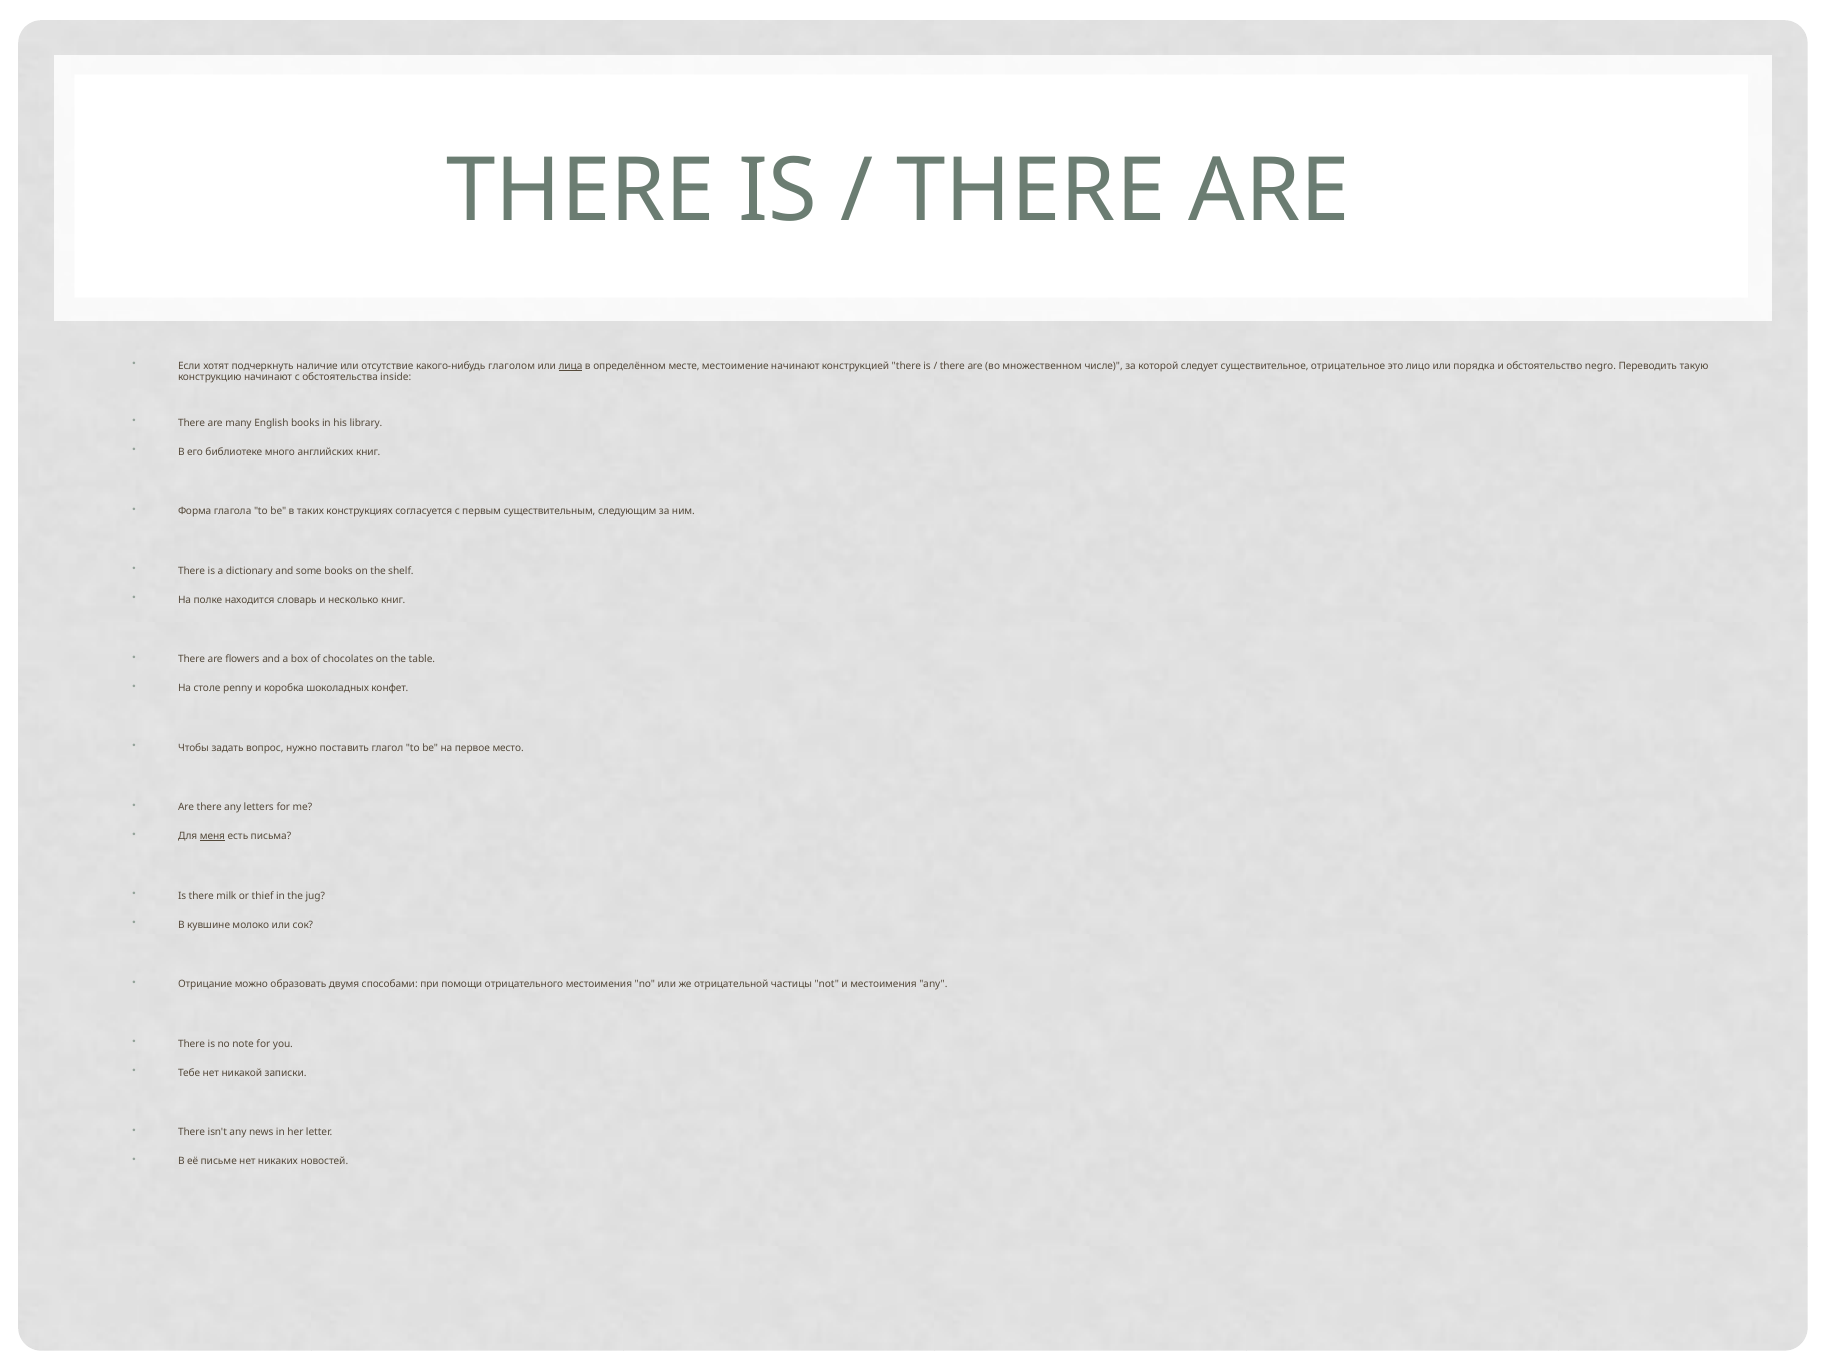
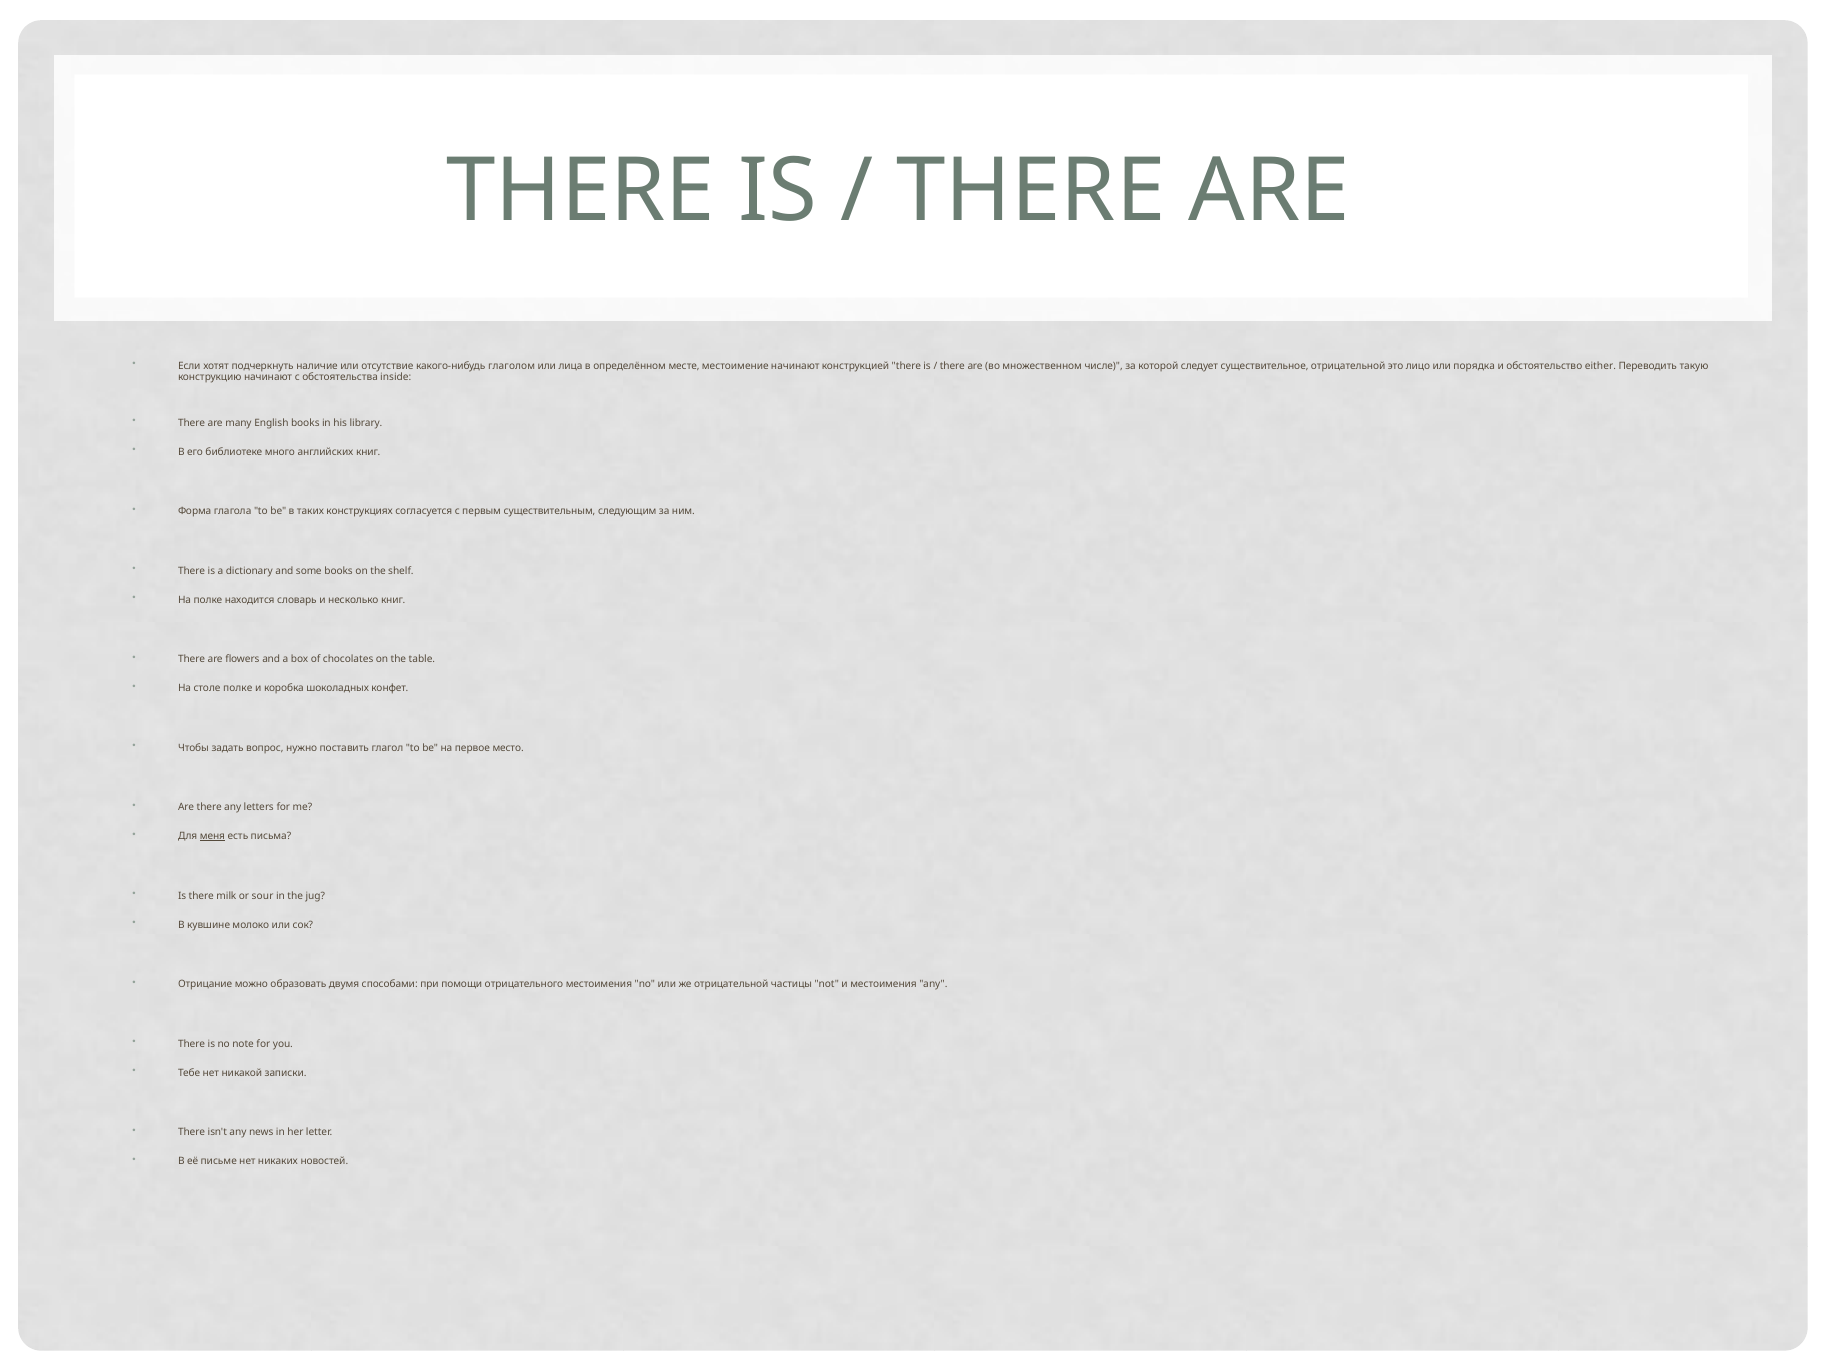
лица underline: present -> none
существительное отрицательное: отрицательное -> отрицательной
negro: negro -> either
столе penny: penny -> полке
thief: thief -> sour
